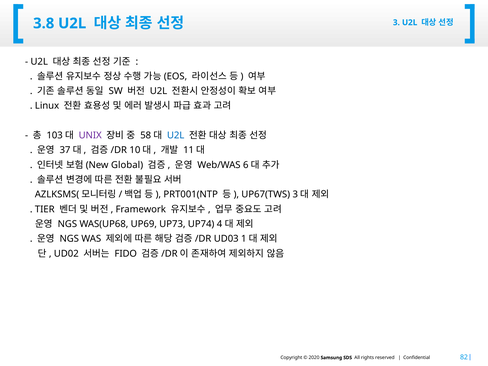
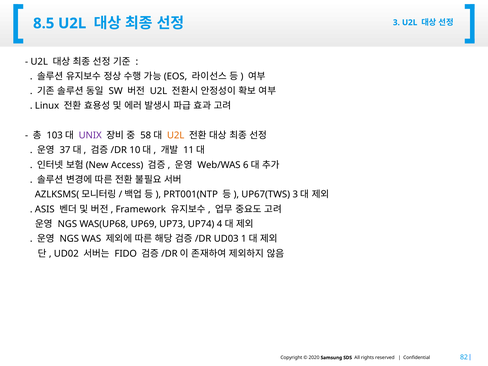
3.8: 3.8 -> 8.5
U2L at (176, 135) colour: blue -> orange
Global: Global -> Access
TIER: TIER -> ASIS
